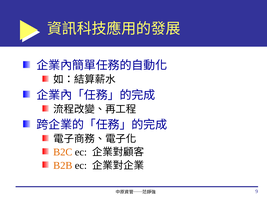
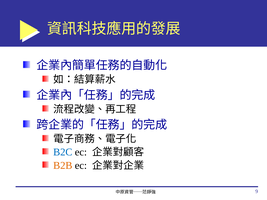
B2C colour: orange -> blue
